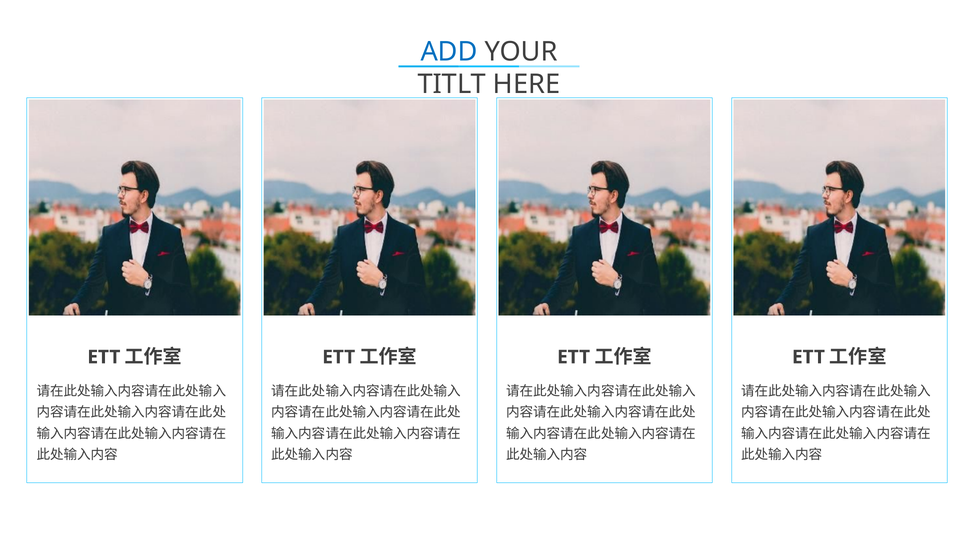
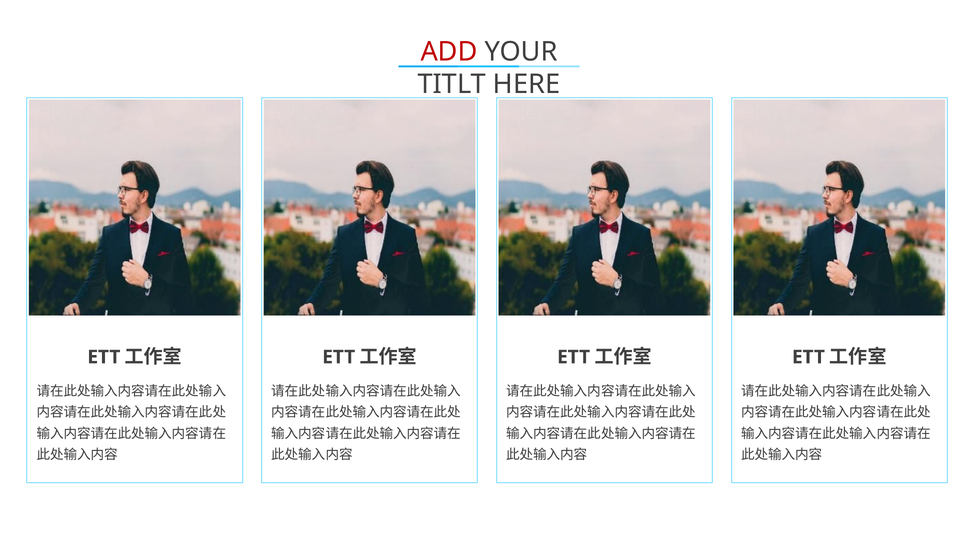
ADD colour: blue -> red
